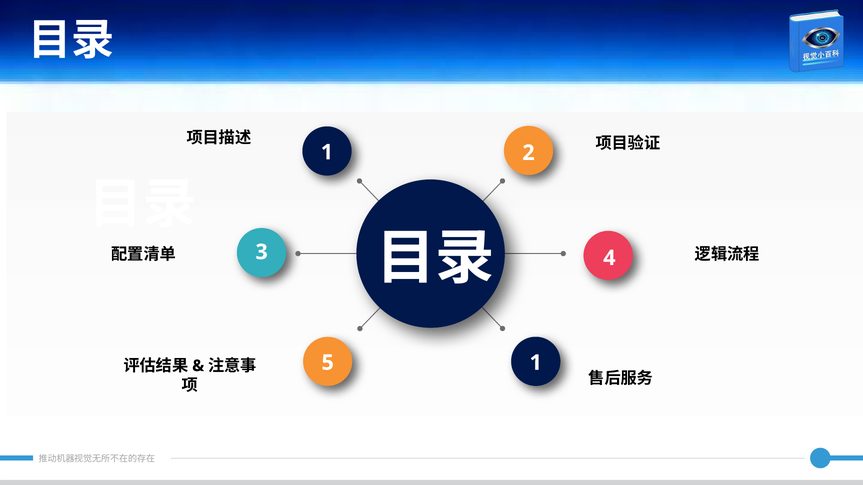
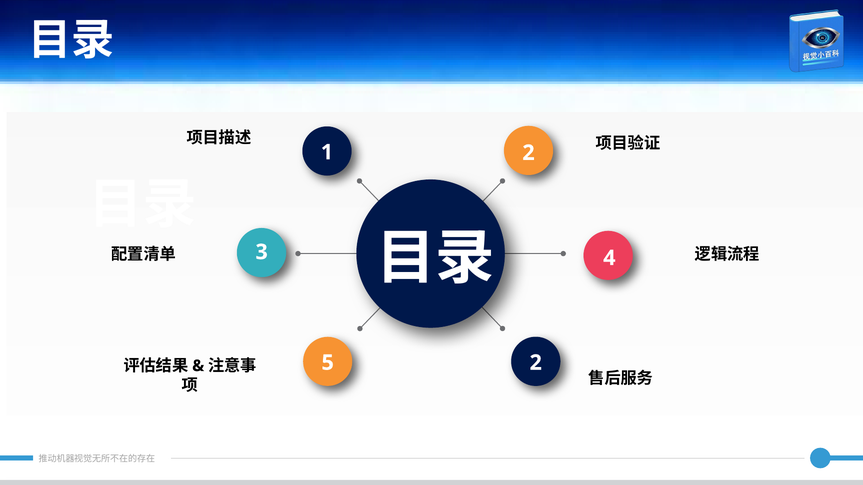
5 1: 1 -> 2
